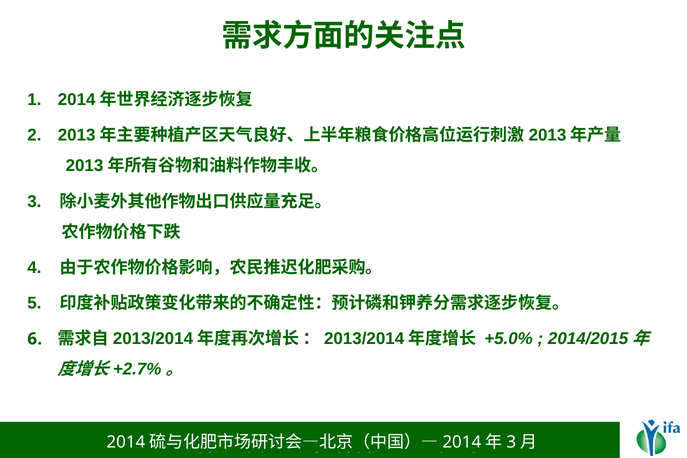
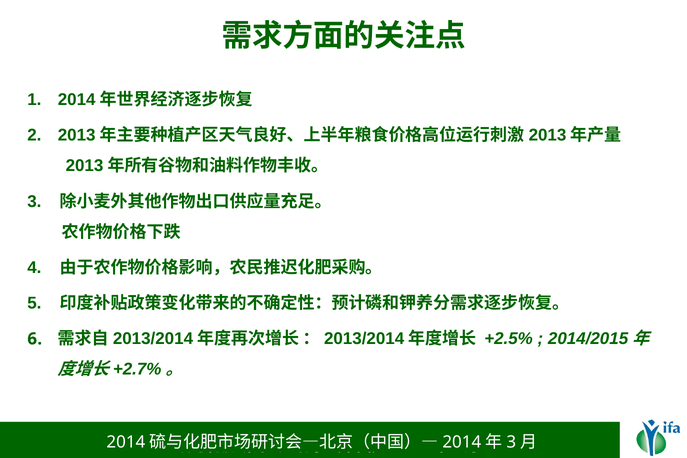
+5.0%: +5.0% -> +2.5%
